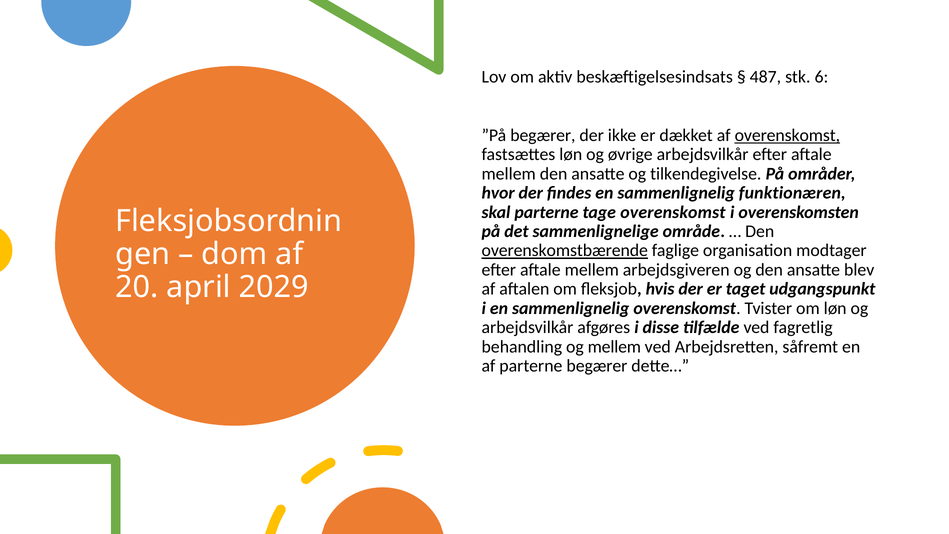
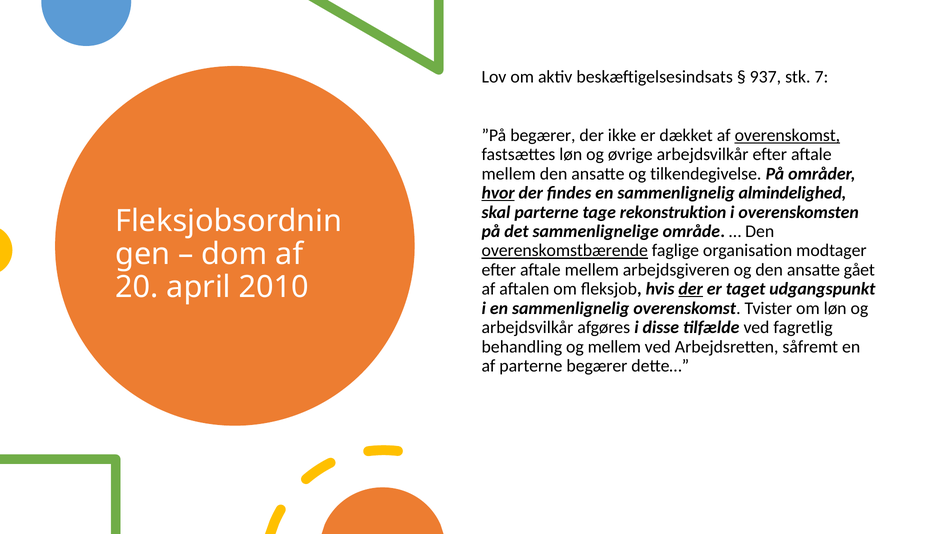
487: 487 -> 937
6: 6 -> 7
hvor underline: none -> present
funktionæren: funktionæren -> almindelighed
tage overenskomst: overenskomst -> rekonstruktion
blev: blev -> gået
2029: 2029 -> 2010
der at (691, 289) underline: none -> present
